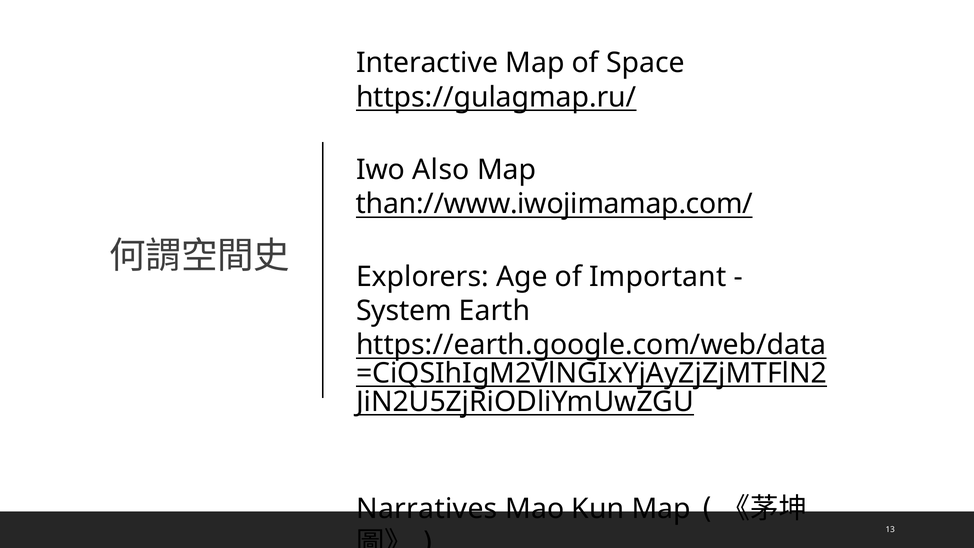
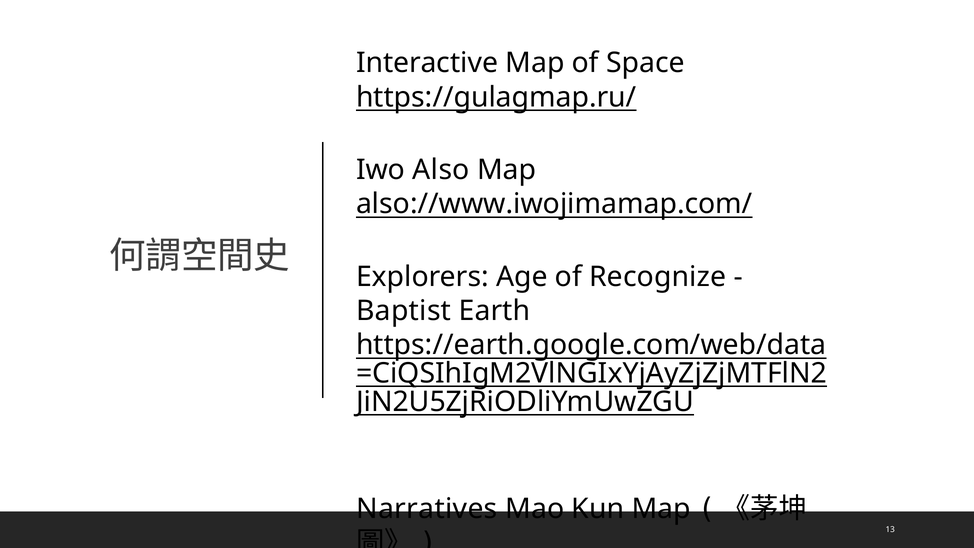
than://www.iwojimamap.com/: than://www.iwojimamap.com/ -> also://www.iwojimamap.com/
Important: Important -> Recognize
System: System -> Baptist
